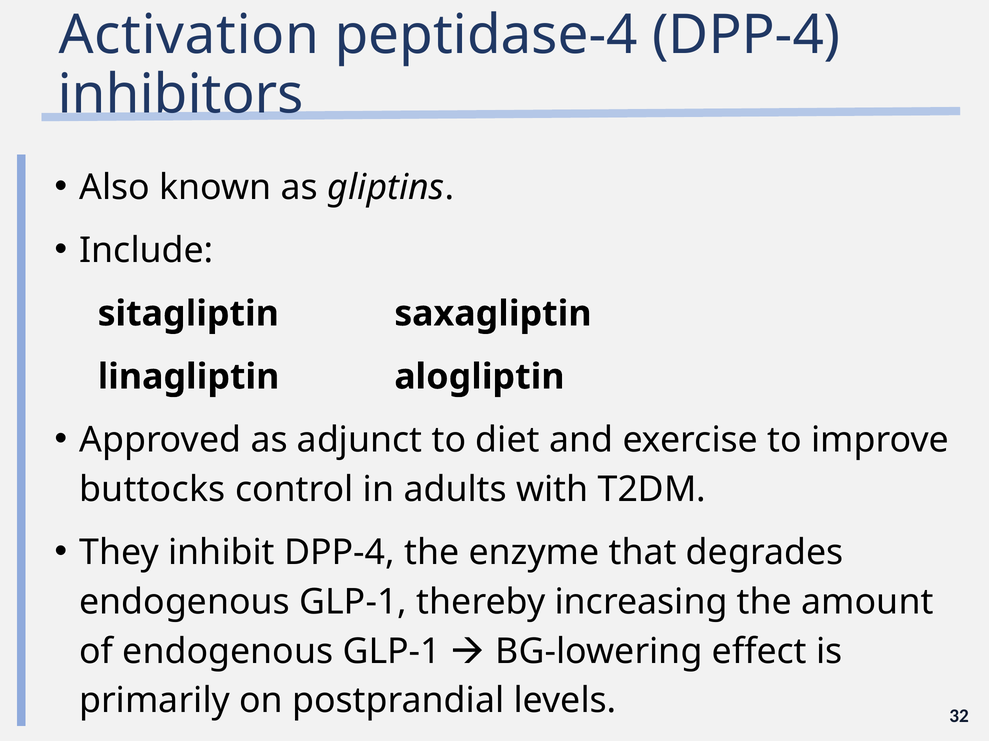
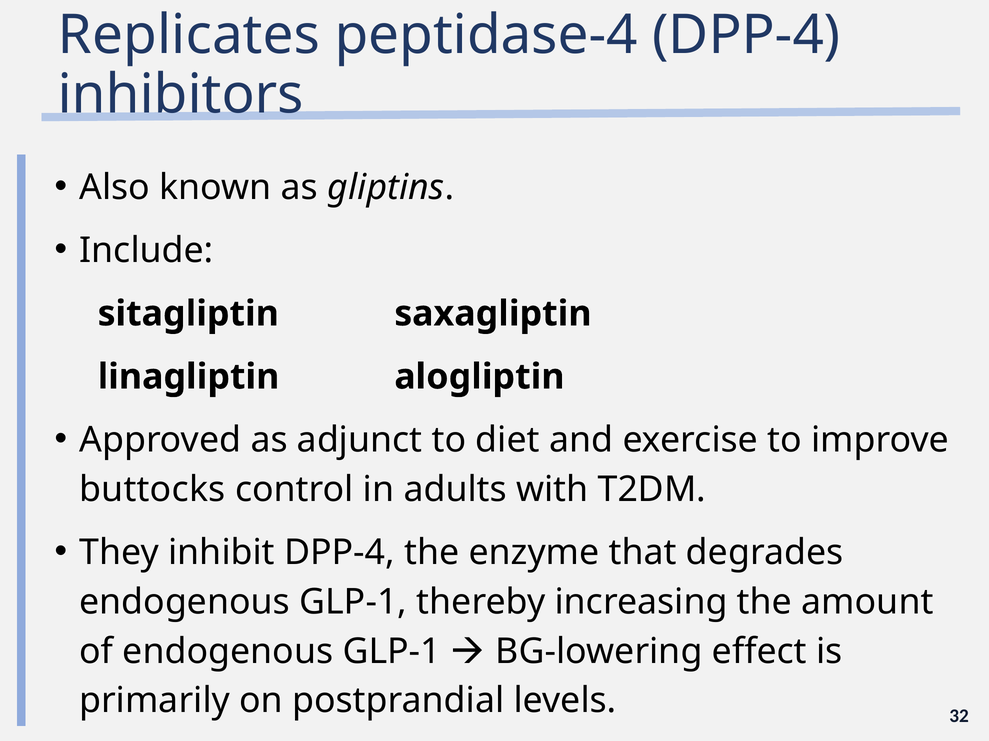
Activation: Activation -> Replicates
